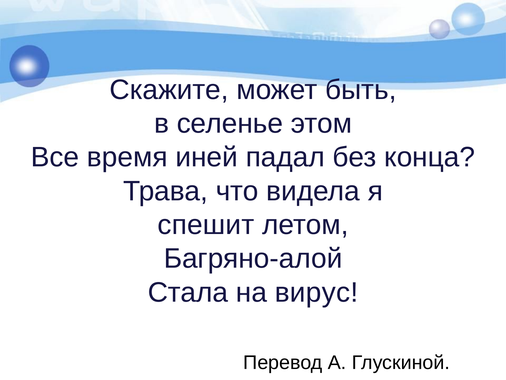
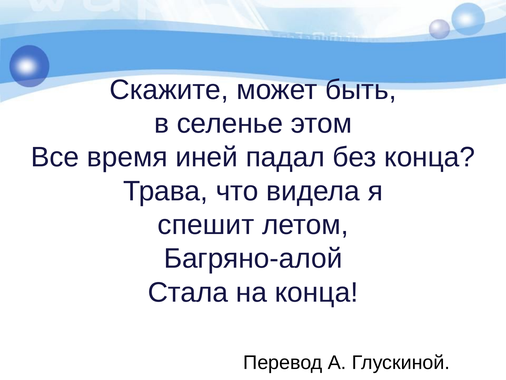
на вирус: вирус -> конца
